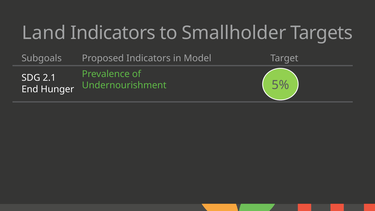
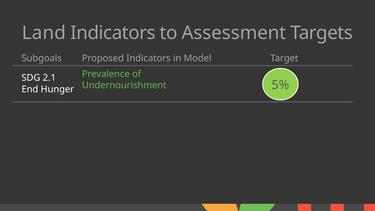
Smallholder: Smallholder -> Assessment
